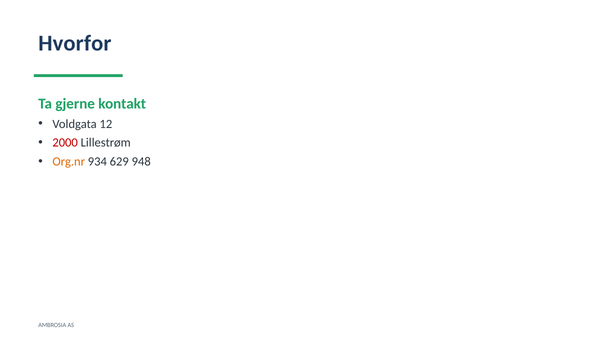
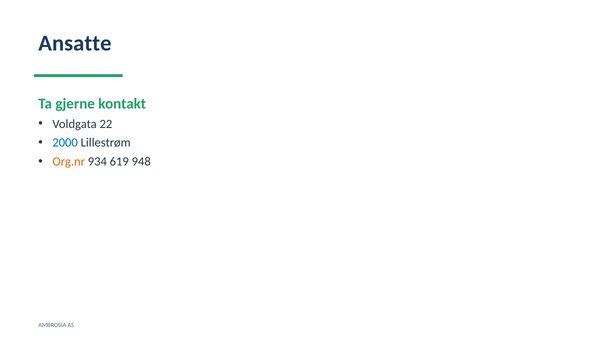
Hvorfor: Hvorfor -> Ansatte
12: 12 -> 22
2000 colour: red -> blue
629: 629 -> 619
